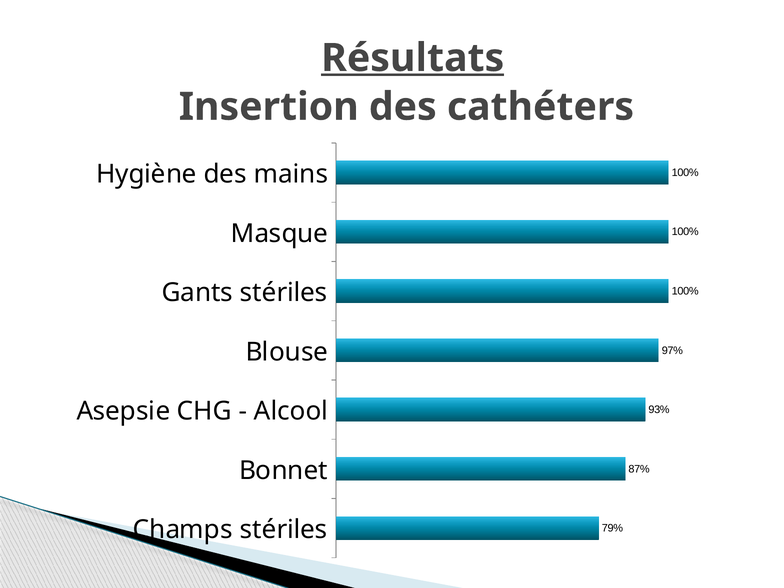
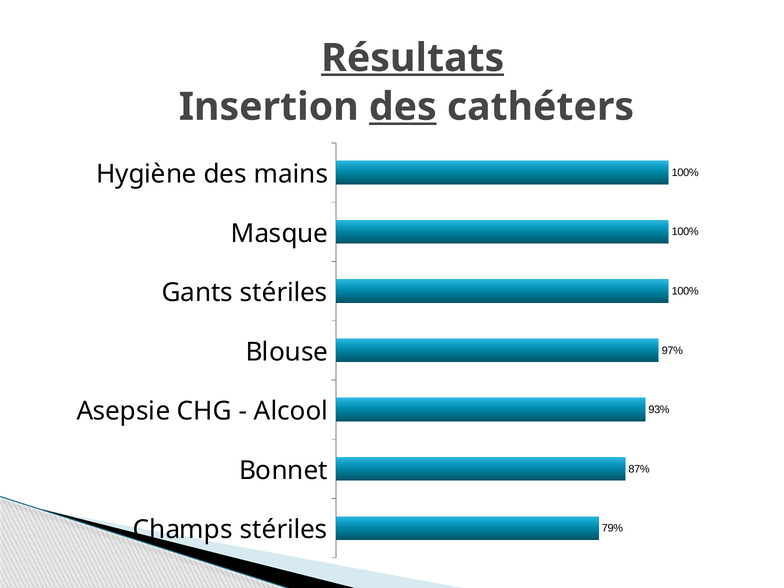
des at (403, 107) underline: none -> present
